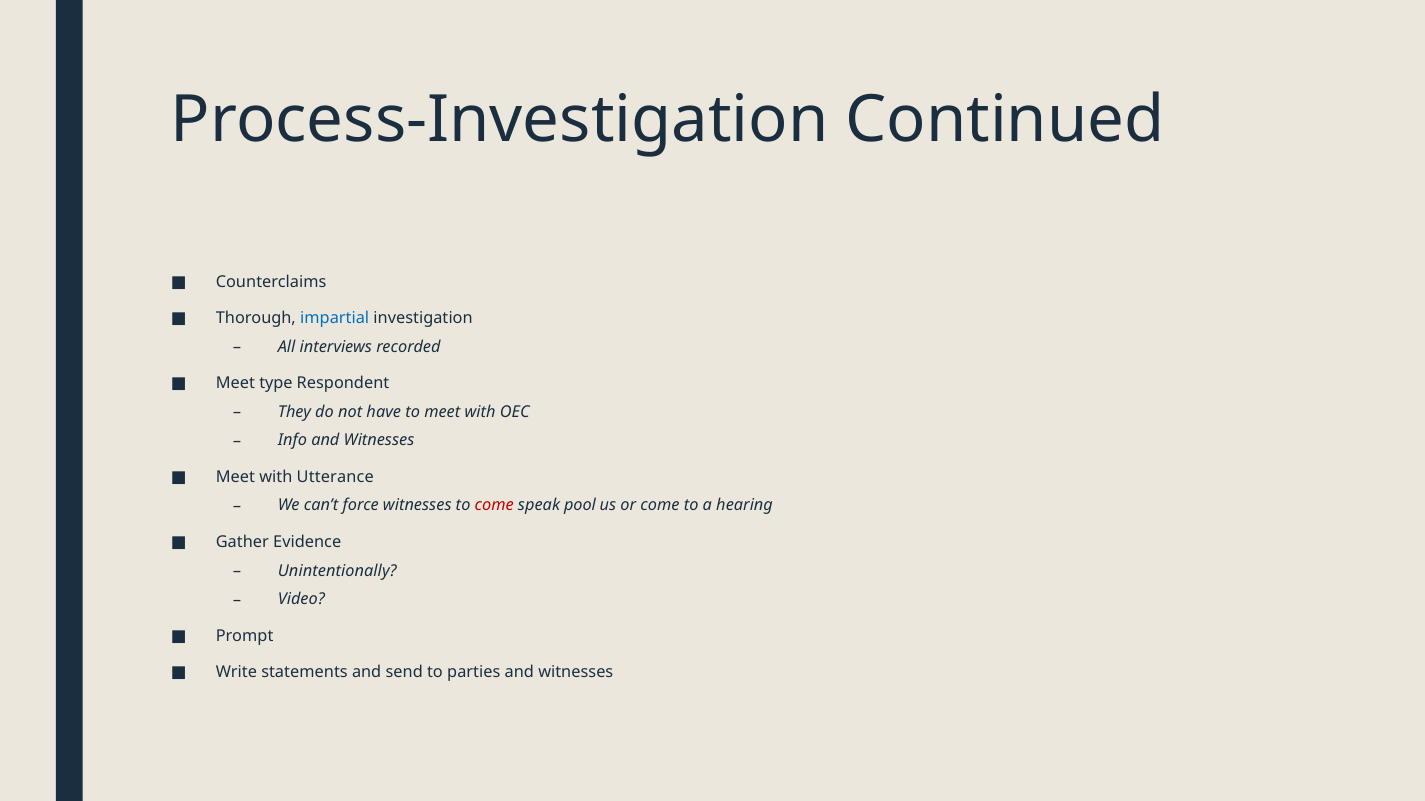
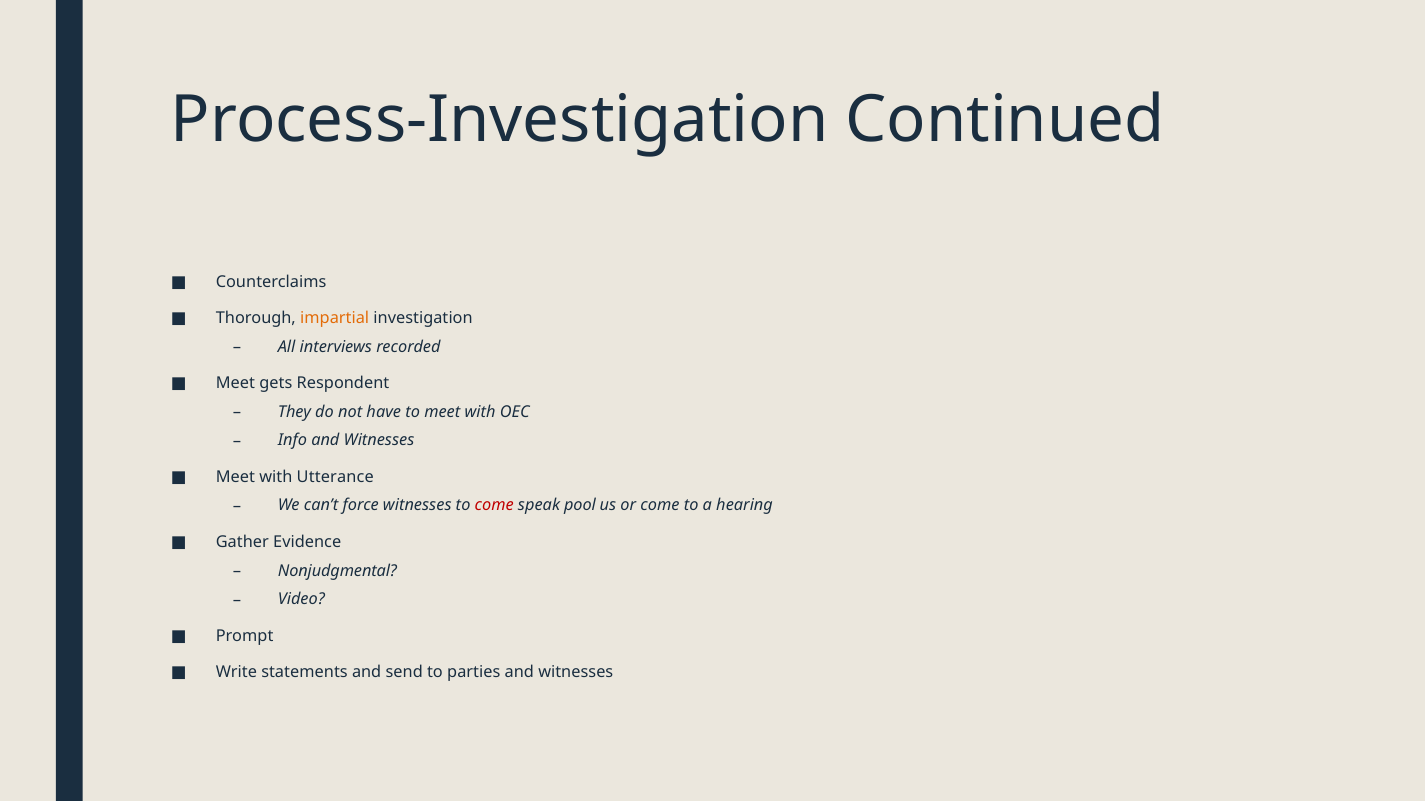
impartial colour: blue -> orange
type: type -> gets
Unintentionally: Unintentionally -> Nonjudgmental
